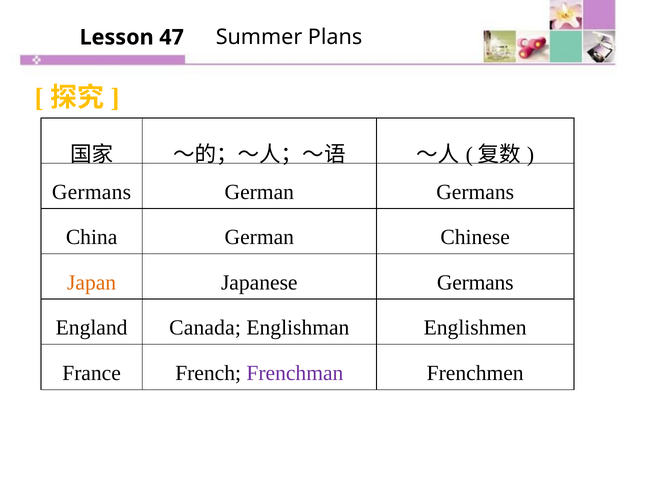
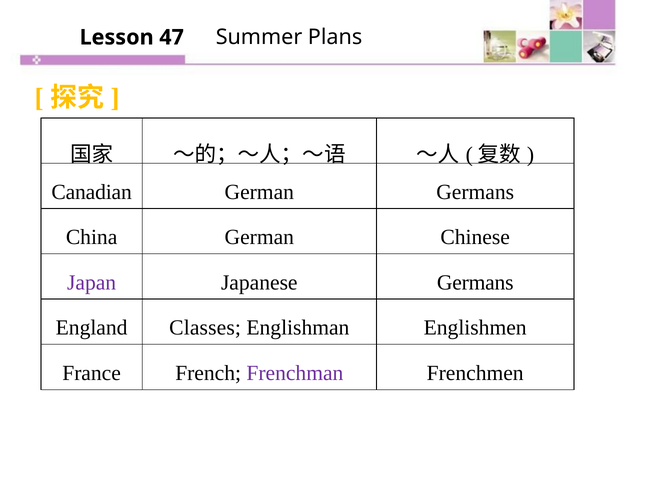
Germans at (91, 192): Germans -> Canadian
Japan colour: orange -> purple
Canada: Canada -> Classes
